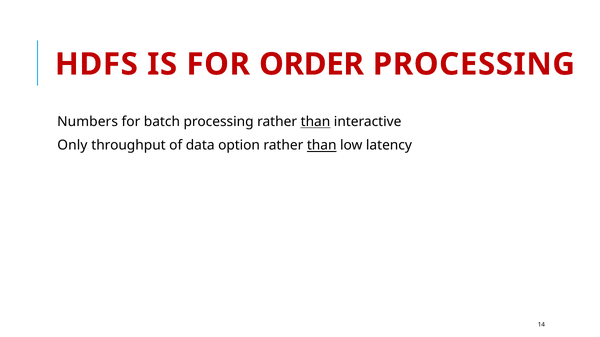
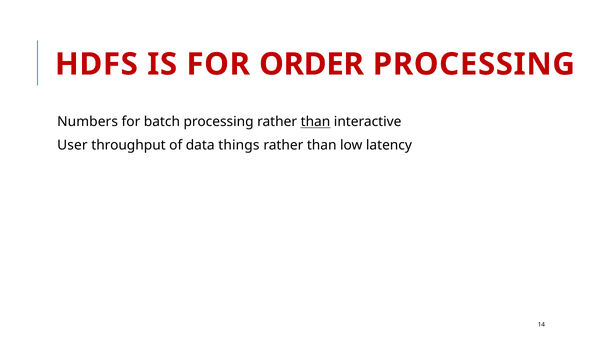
Only: Only -> User
option: option -> things
than at (322, 146) underline: present -> none
